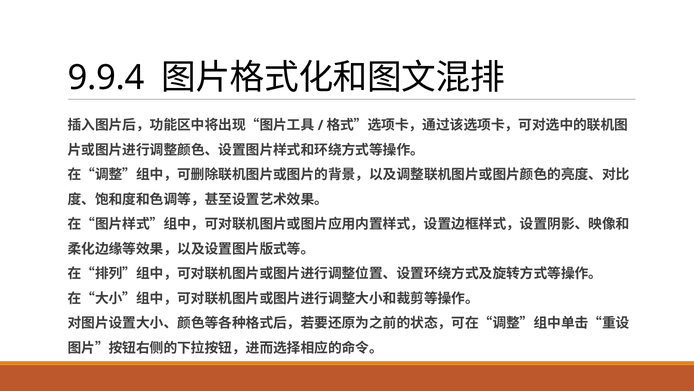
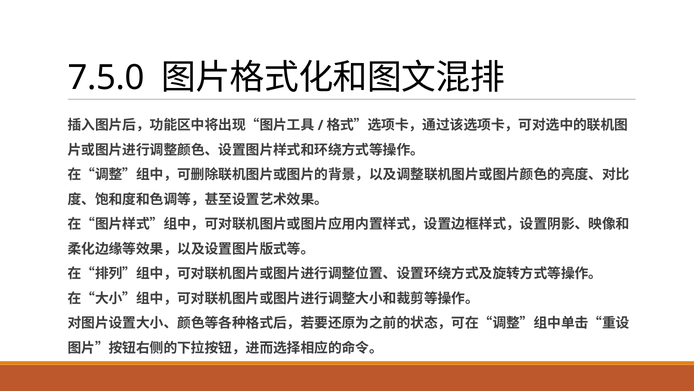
9.9.4: 9.9.4 -> 7.5.0
